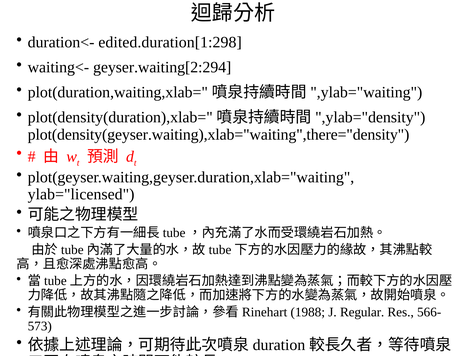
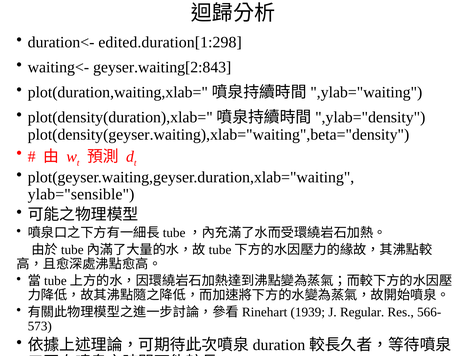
geyser.waiting[2:294: geyser.waiting[2:294 -> geyser.waiting[2:843
plot(density(geyser.waiting),xlab="waiting",there="density: plot(density(geyser.waiting),xlab="waiting",there="density -> plot(density(geyser.waiting),xlab="waiting",beta="density
ylab="licensed: ylab="licensed -> ylab="sensible
1988: 1988 -> 1939
